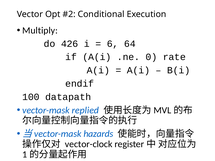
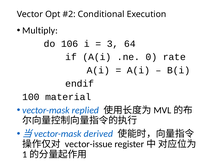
426: 426 -> 106
6: 6 -> 3
datapath: datapath -> material
hazards: hazards -> derived
vector-clock: vector-clock -> vector-issue
